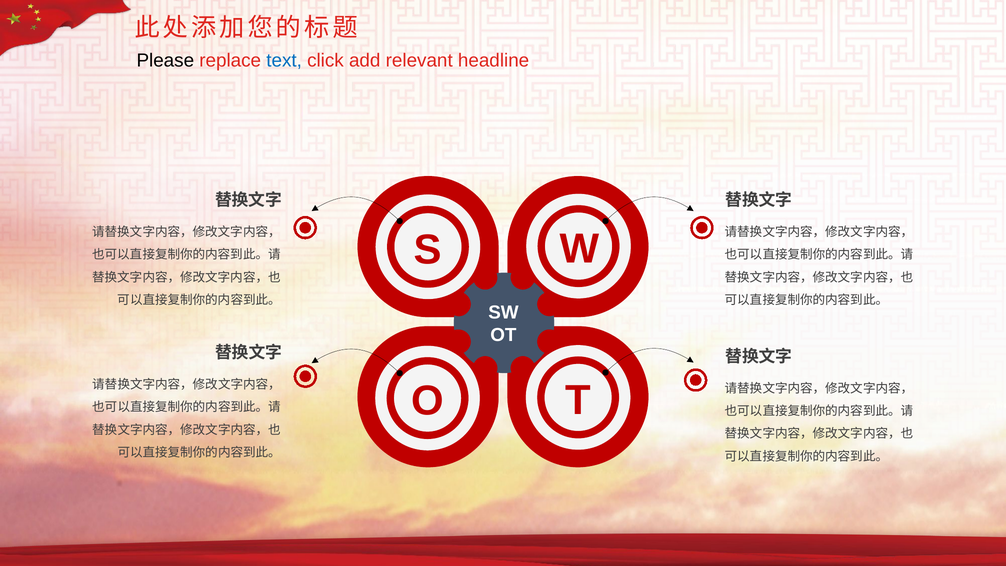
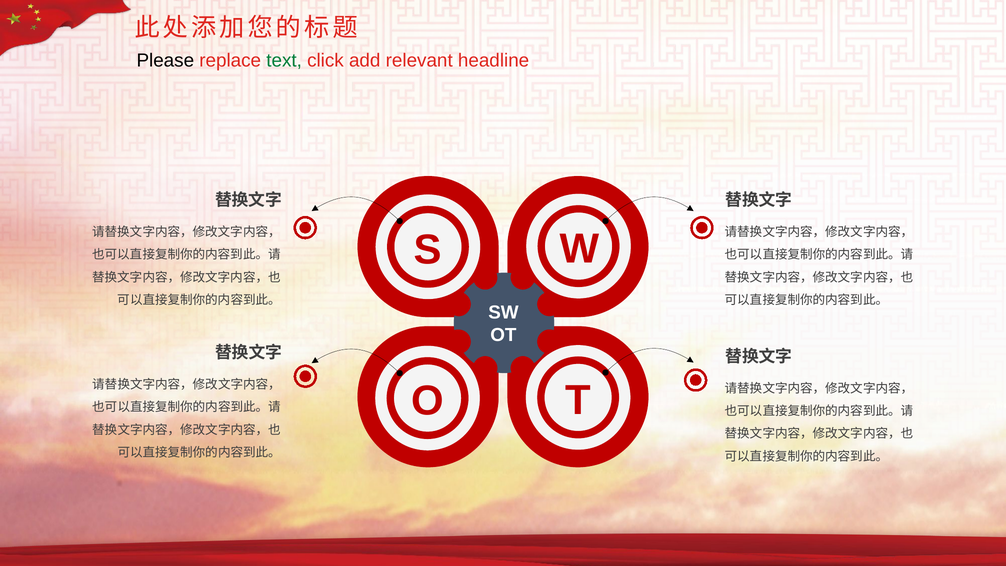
text colour: blue -> green
